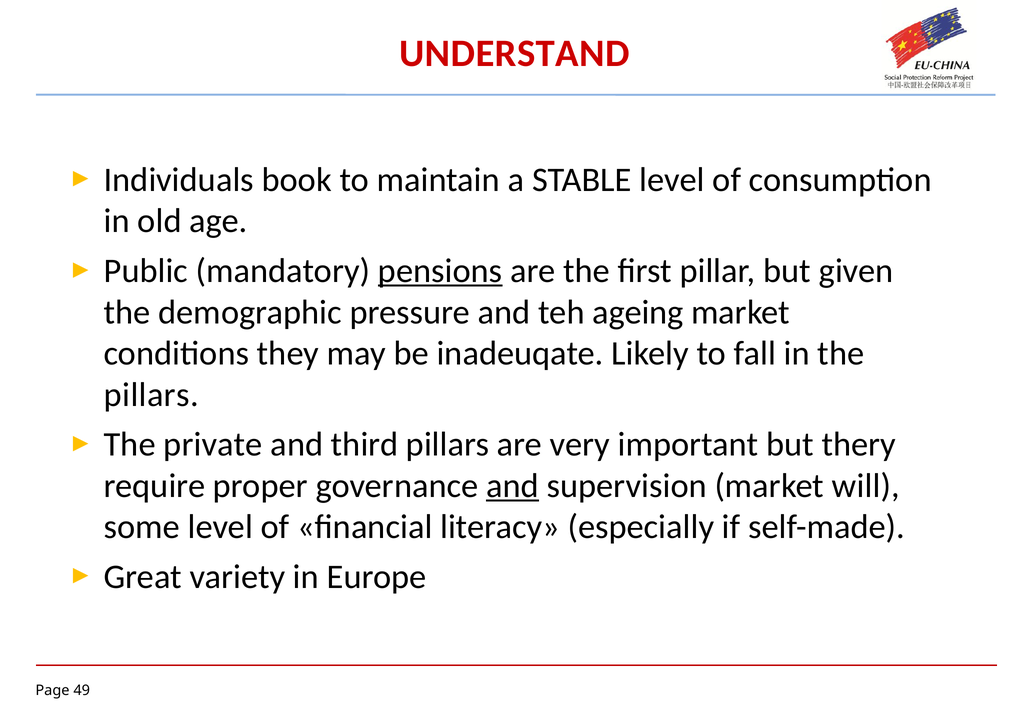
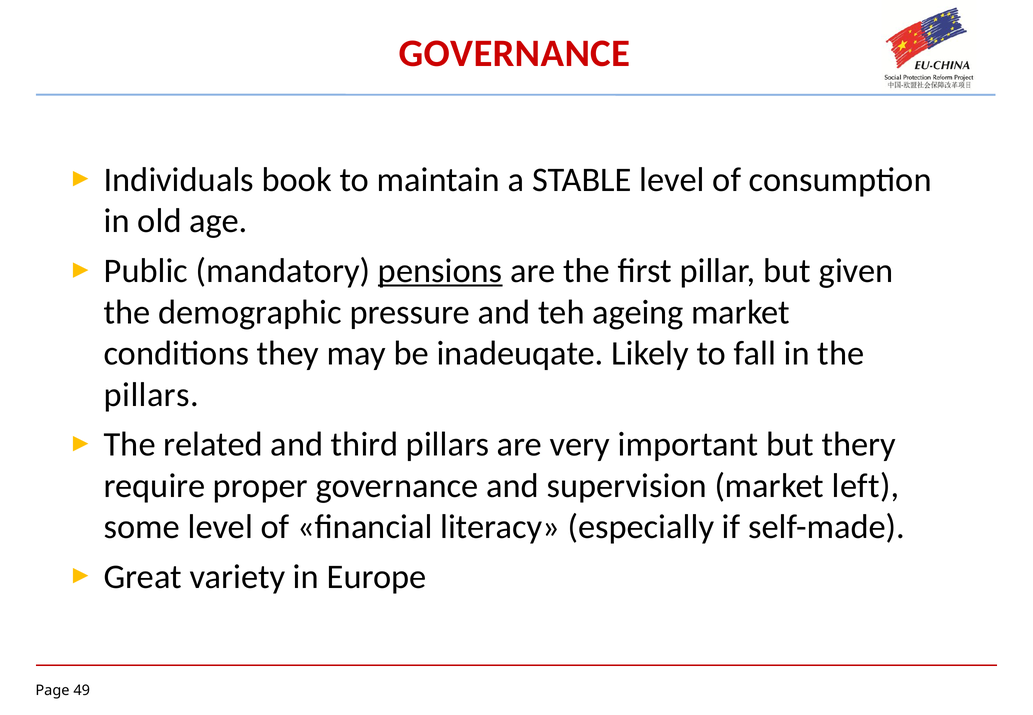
UNDERSTAND at (514, 54): UNDERSTAND -> GOVERNANCE
private: private -> related
and at (513, 486) underline: present -> none
will: will -> left
